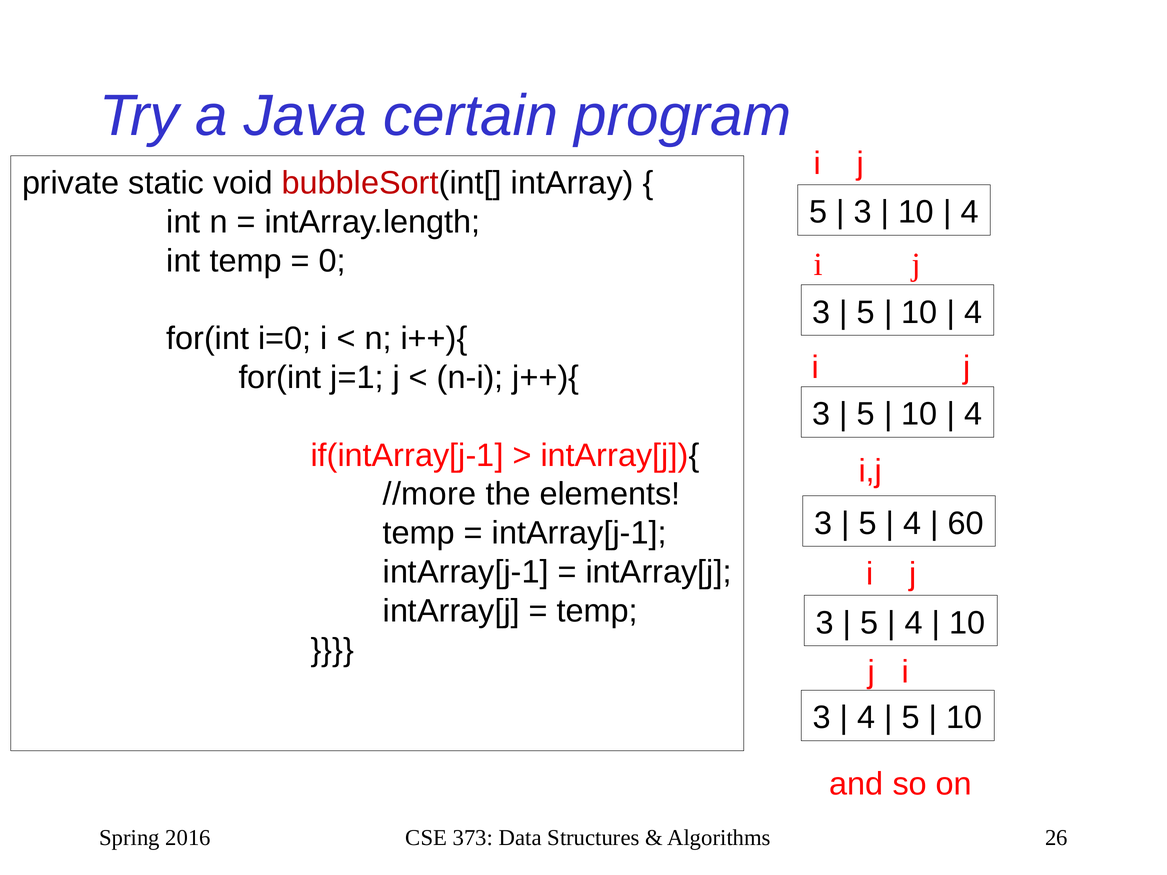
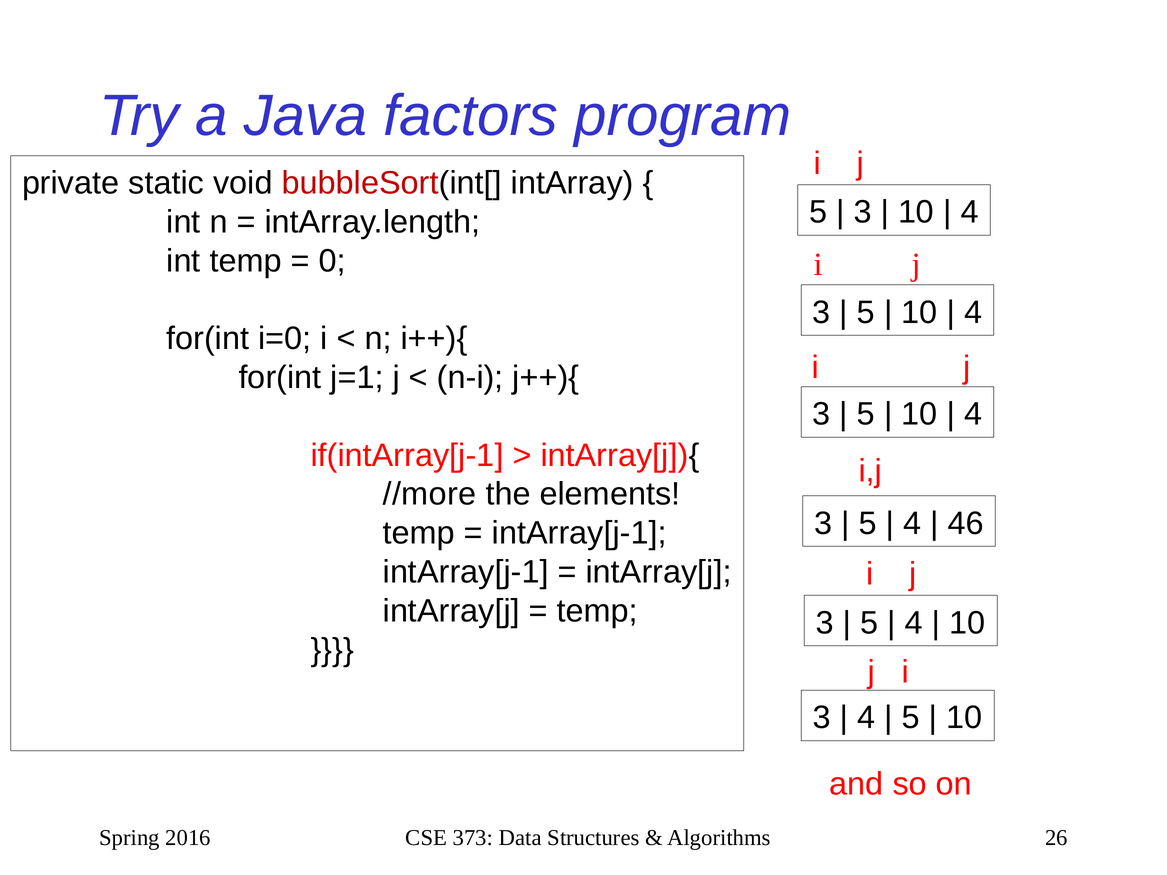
certain: certain -> factors
60: 60 -> 46
